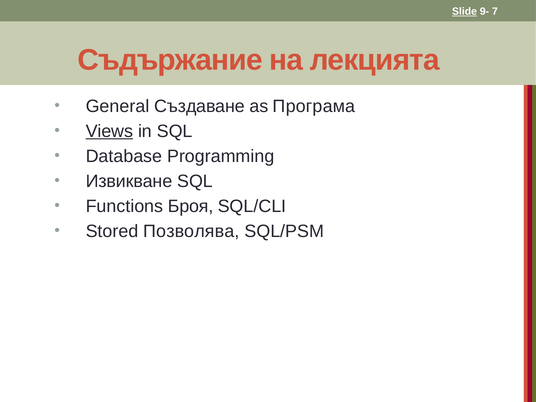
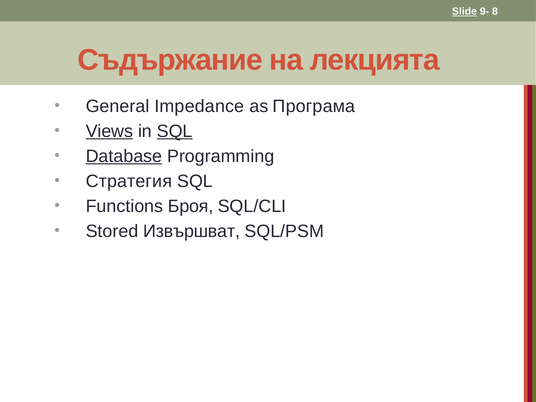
7: 7 -> 8
Създаване: Създаване -> Impedance
SQL at (175, 131) underline: none -> present
Database underline: none -> present
Извикване: Извикване -> Стратегия
Позволява: Позволява -> Извършват
